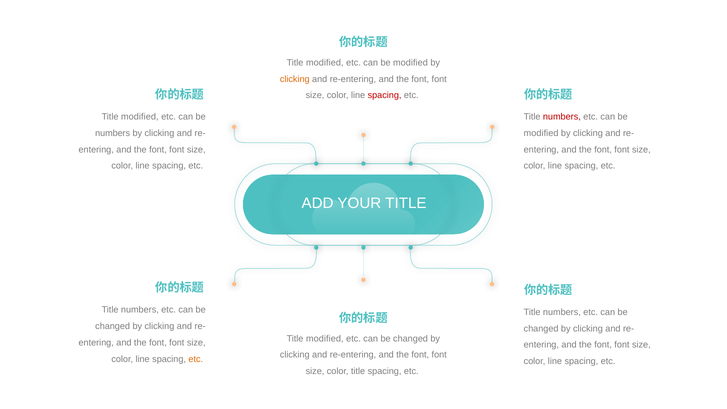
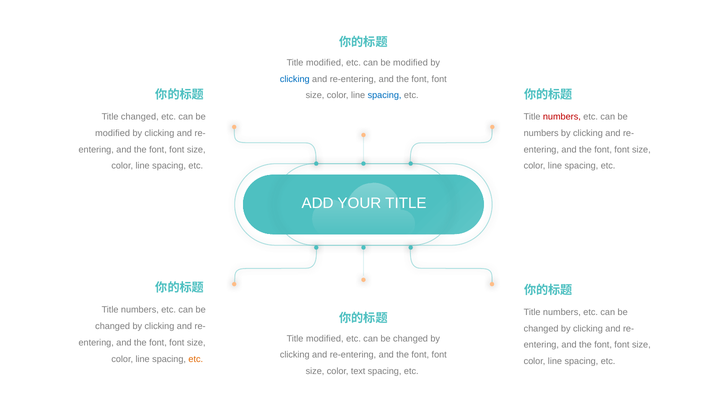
clicking at (295, 79) colour: orange -> blue
spacing at (385, 95) colour: red -> blue
modified at (140, 117): modified -> changed
numbers at (113, 133): numbers -> modified
modified at (541, 133): modified -> numbers
color title: title -> text
